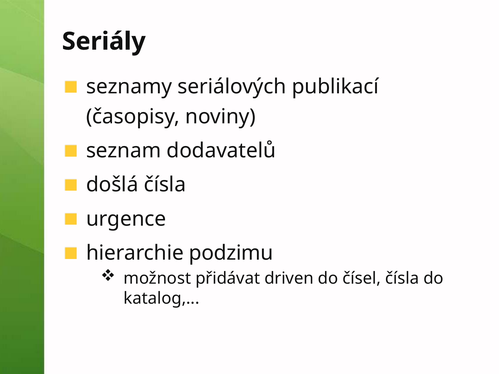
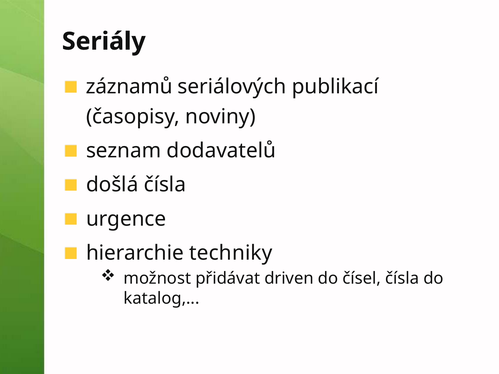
seznamy: seznamy -> záznamů
podzimu: podzimu -> techniky
